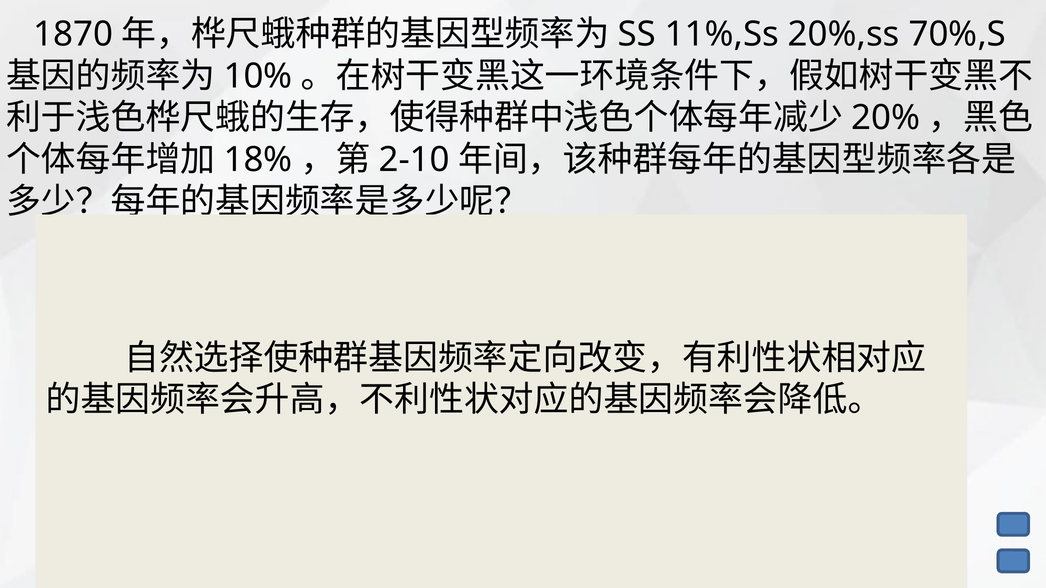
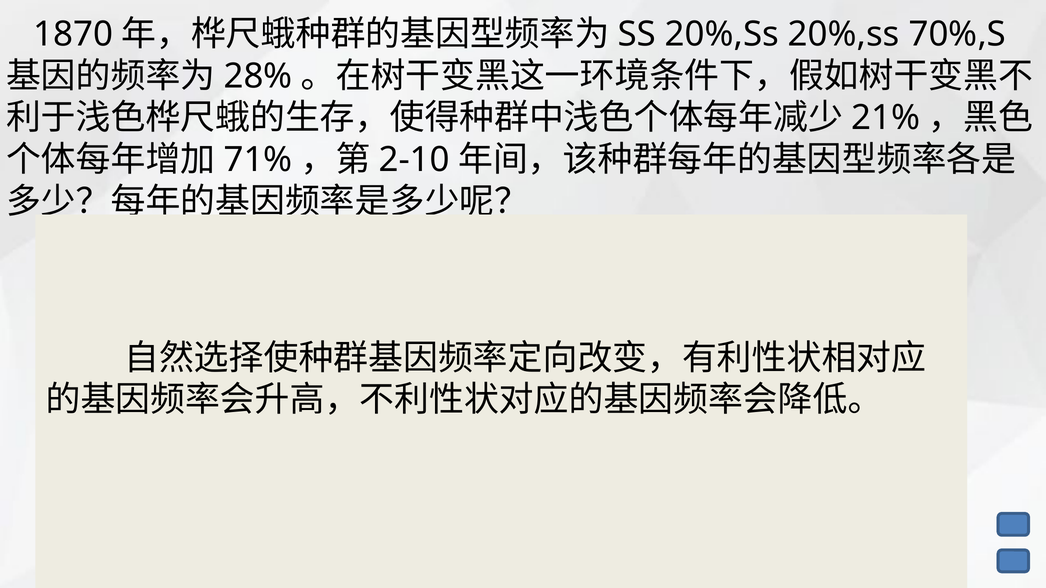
SS 11%,Ss: 11%,Ss -> 20%,Ss
10% at (258, 76): 10% -> 28%
20% at (886, 118): 20% -> 21%
18%: 18% -> 71%
